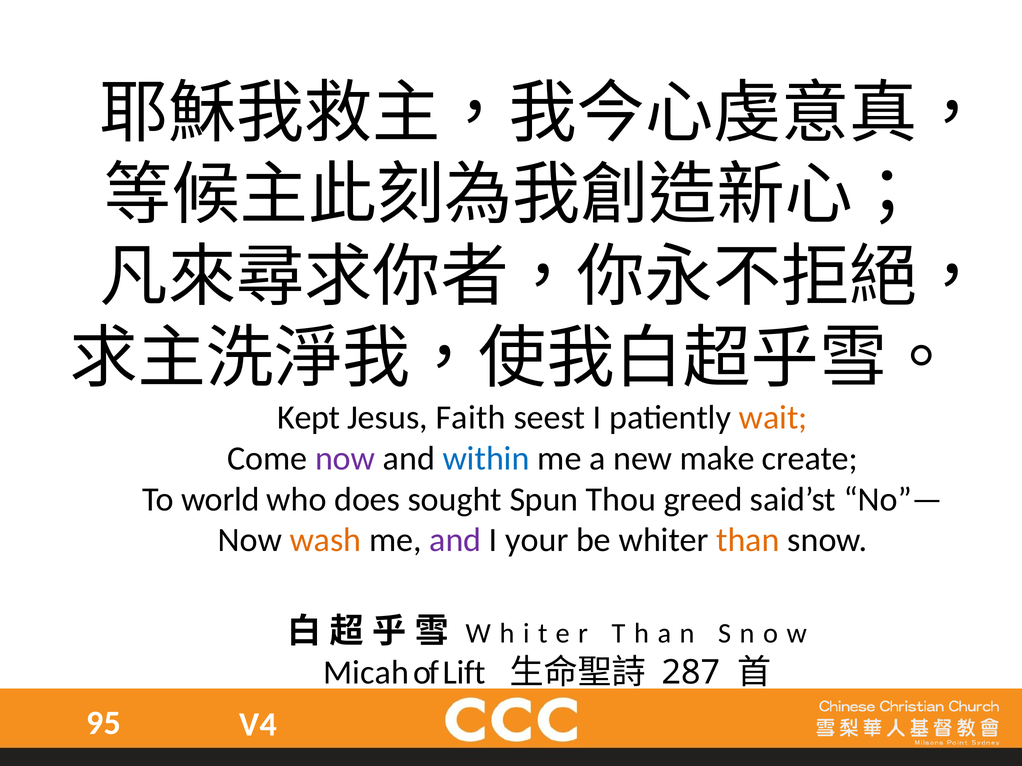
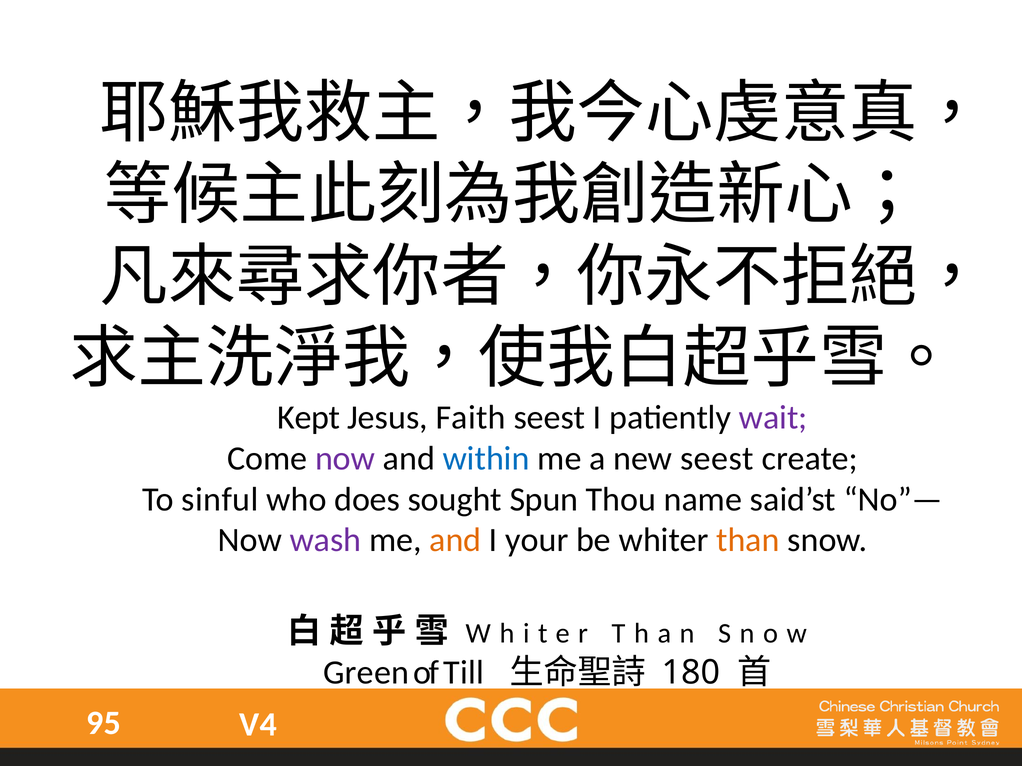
wait colour: orange -> purple
new make: make -> seest
world: world -> sinful
greed: greed -> name
wash colour: orange -> purple
and at (455, 541) colour: purple -> orange
Micah: Micah -> Green
Lift: Lift -> Till
287: 287 -> 180
